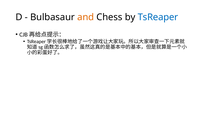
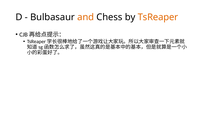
TsReaper colour: blue -> orange
